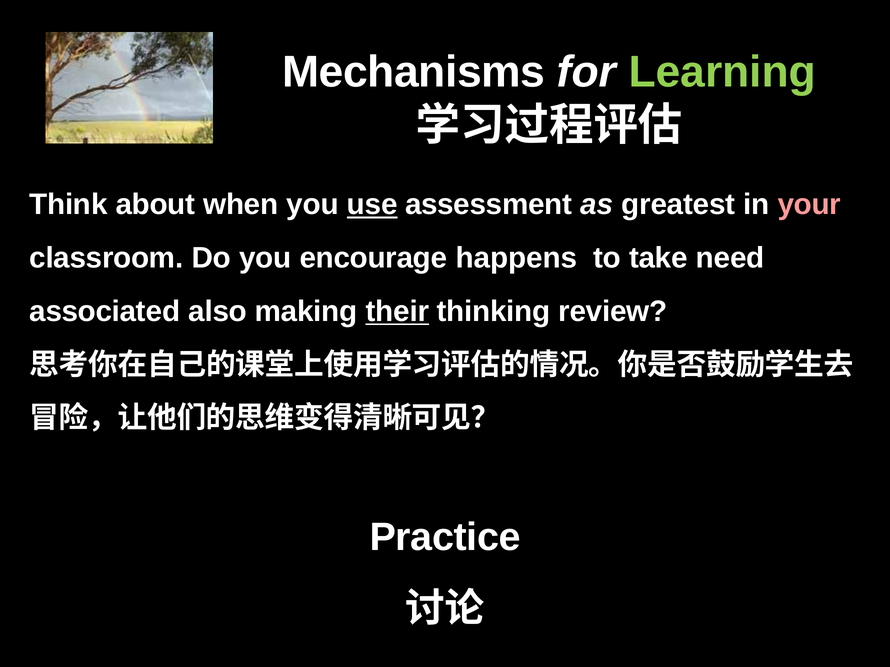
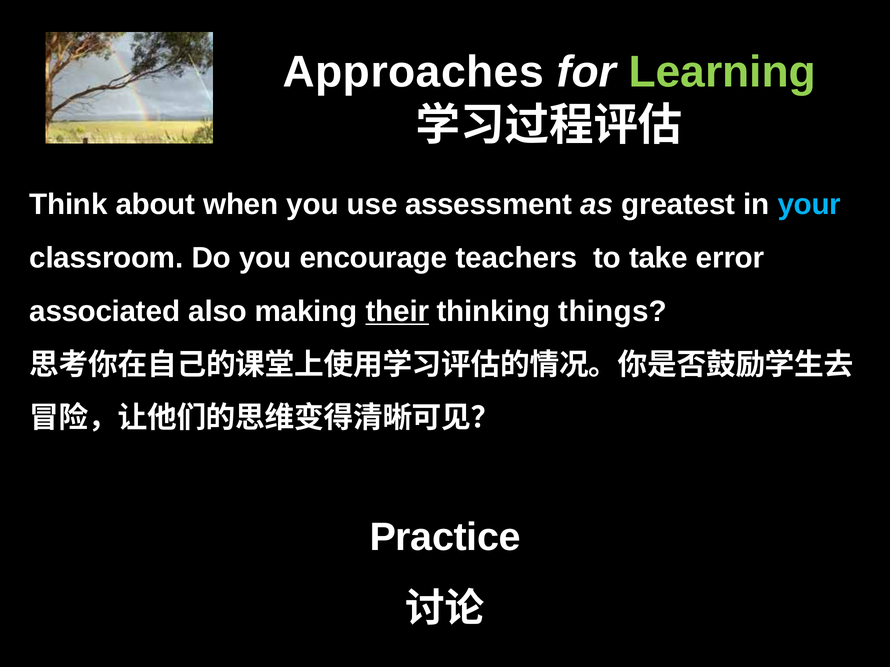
Mechanisms: Mechanisms -> Approaches
use underline: present -> none
your colour: pink -> light blue
happens: happens -> teachers
need: need -> error
review: review -> things
